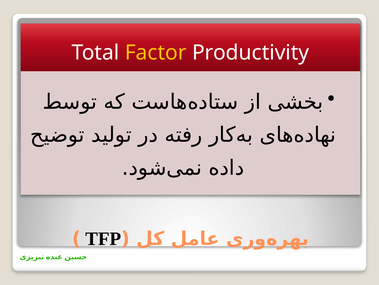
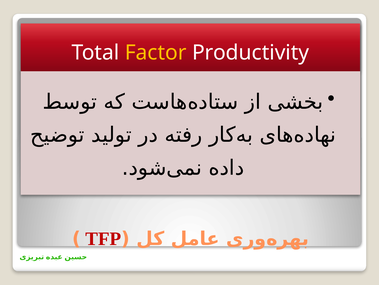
TFP colour: black -> red
